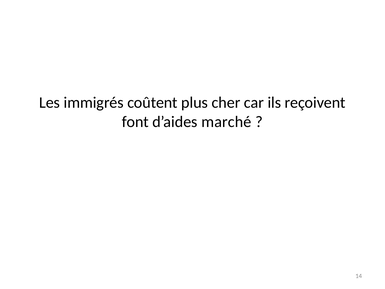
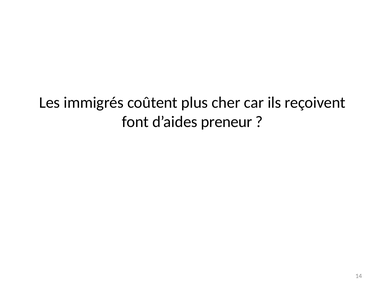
marché: marché -> preneur
